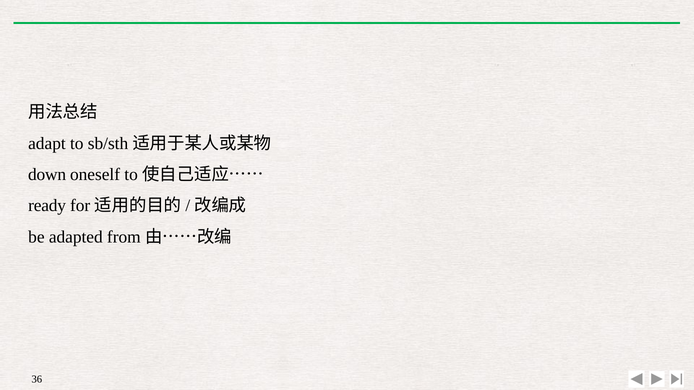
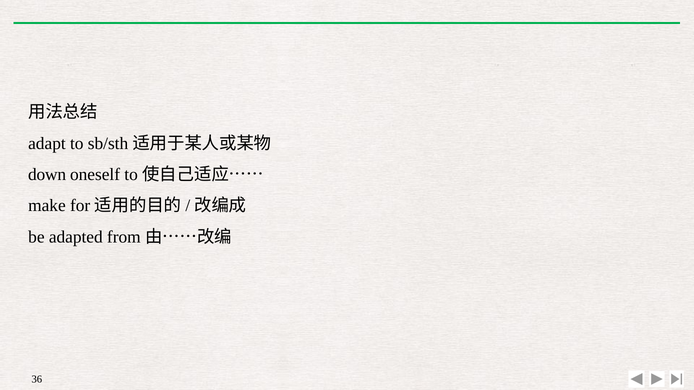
ready: ready -> make
